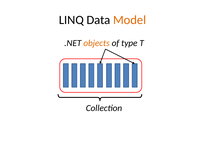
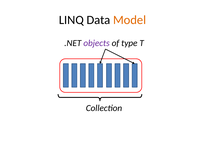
objects colour: orange -> purple
